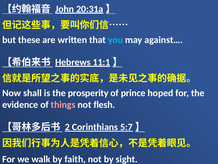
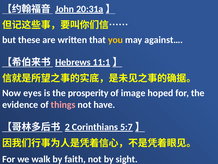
you colour: light blue -> yellow
shall: shall -> eyes
prince: prince -> image
flesh: flesh -> have
